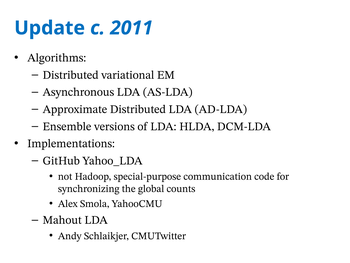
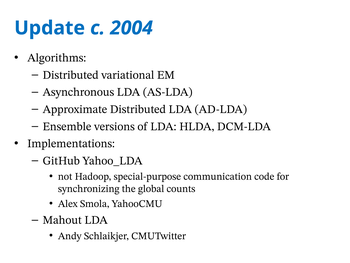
2011: 2011 -> 2004
